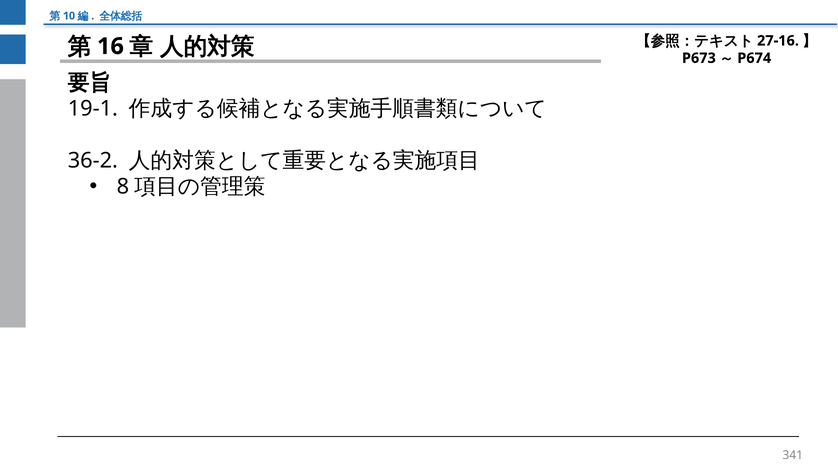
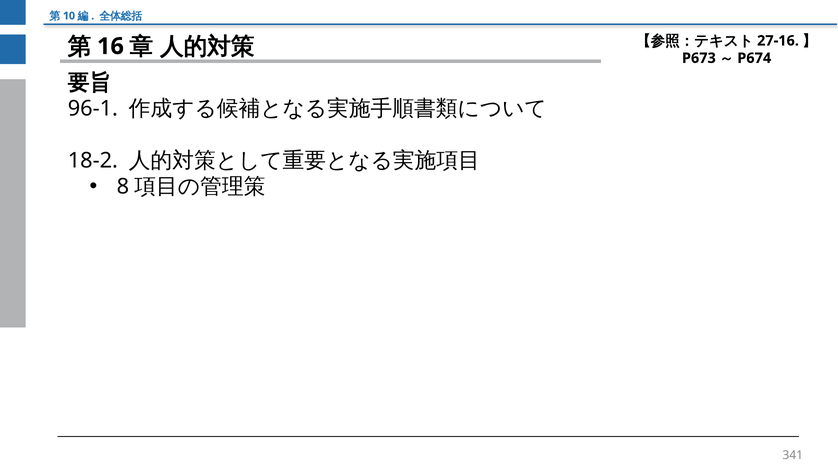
19-1: 19-1 -> 96-1
36-2: 36-2 -> 18-2
